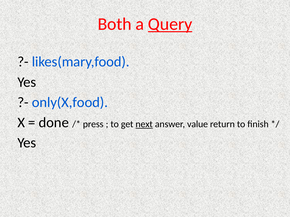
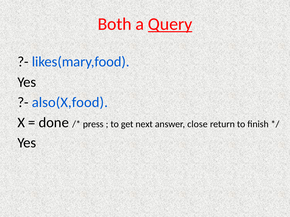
only(X,food: only(X,food -> also(X,food
next underline: present -> none
value: value -> close
